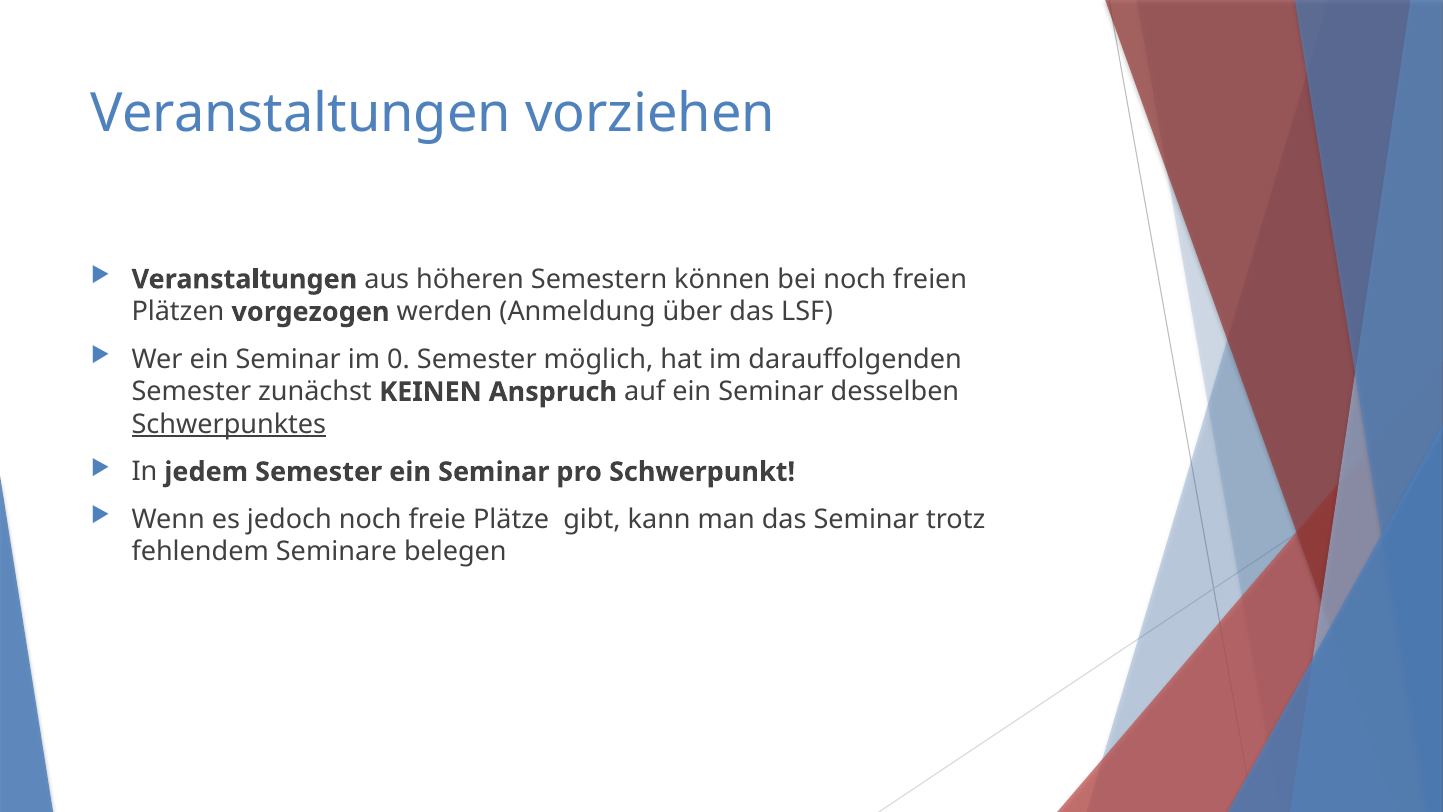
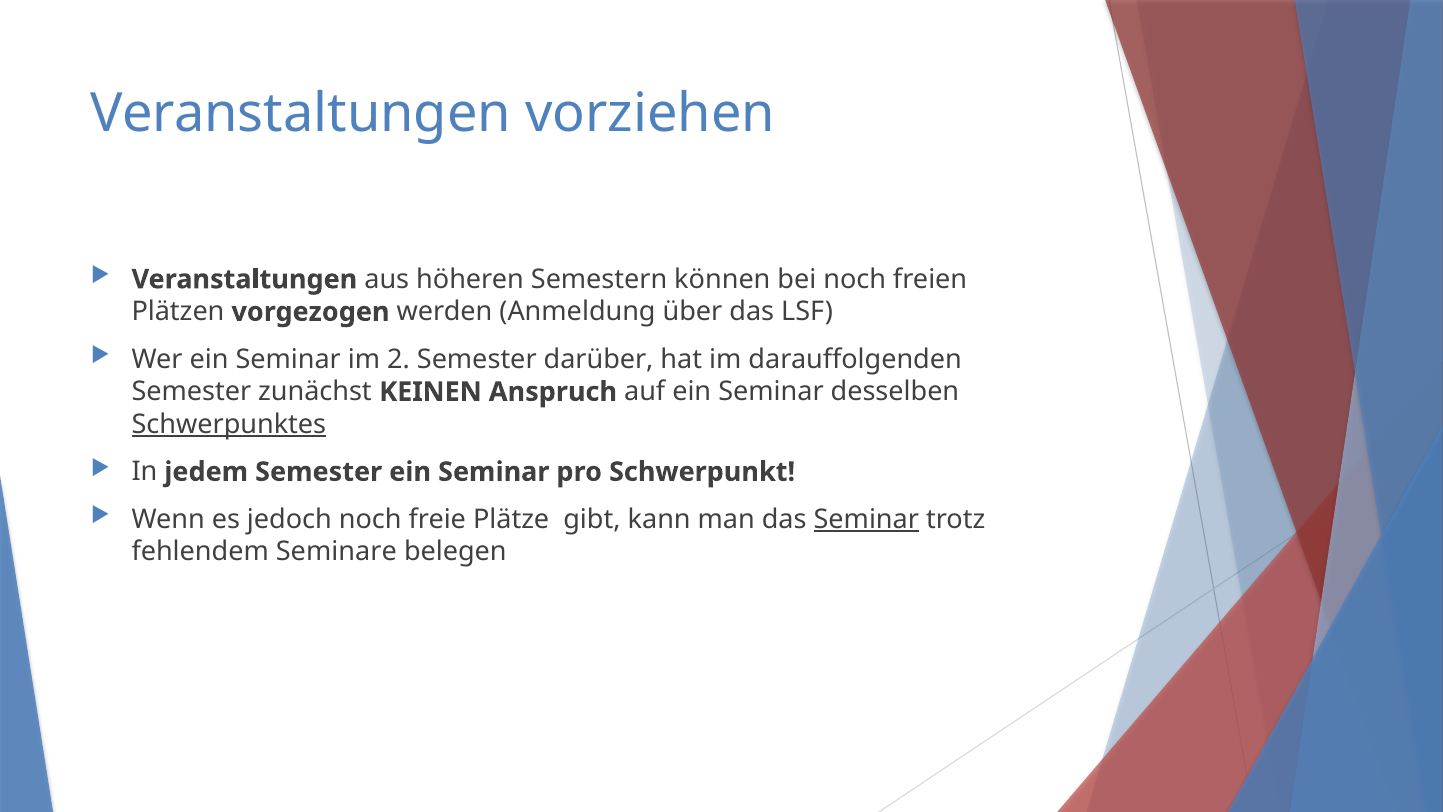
0: 0 -> 2
möglich: möglich -> darüber
Seminar at (866, 519) underline: none -> present
